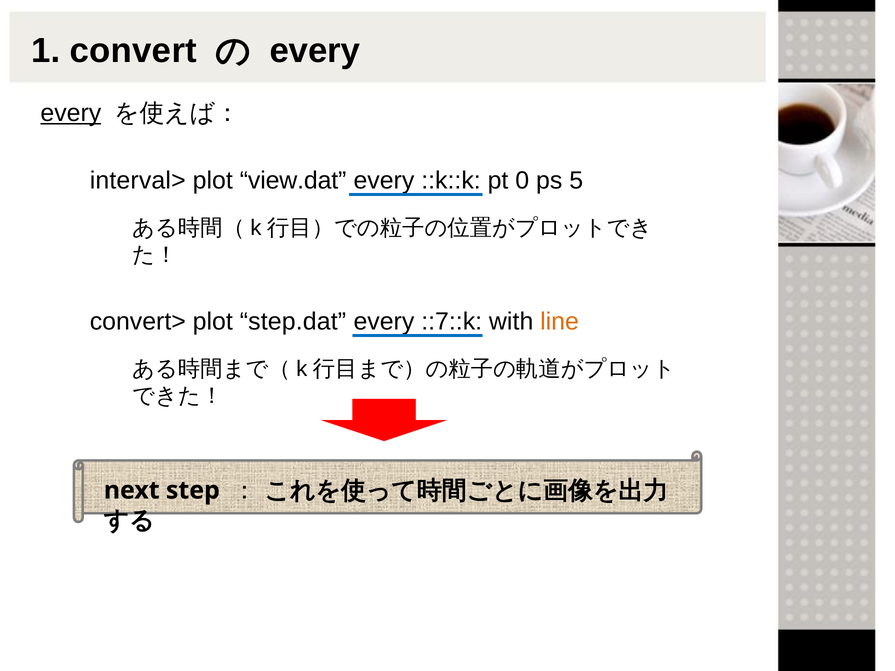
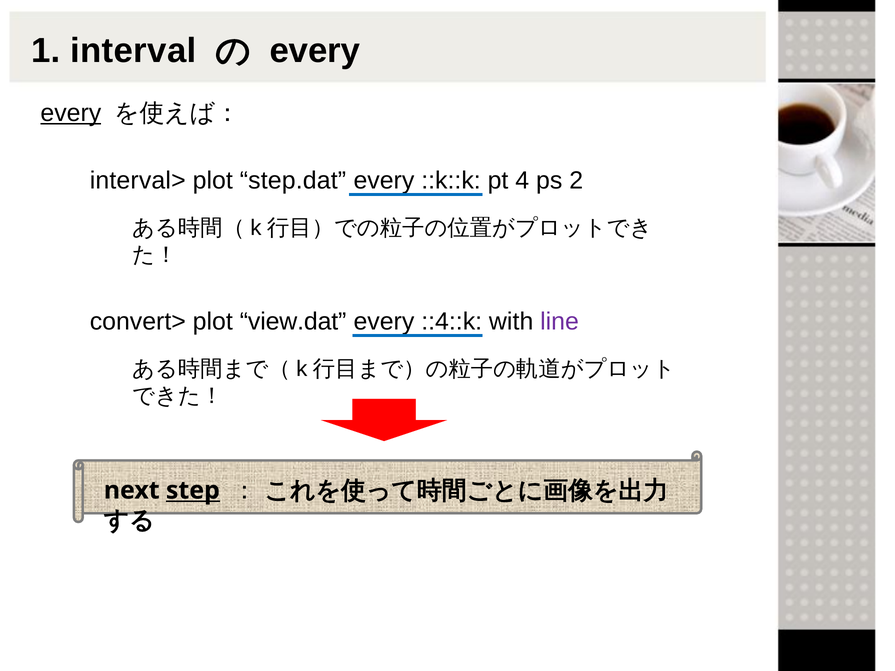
convert: convert -> interval
view.dat: view.dat -> step.dat
0: 0 -> 4
5: 5 -> 2
step.dat: step.dat -> view.dat
::7::k: ::7::k -> ::4::k
line colour: orange -> purple
step underline: none -> present
